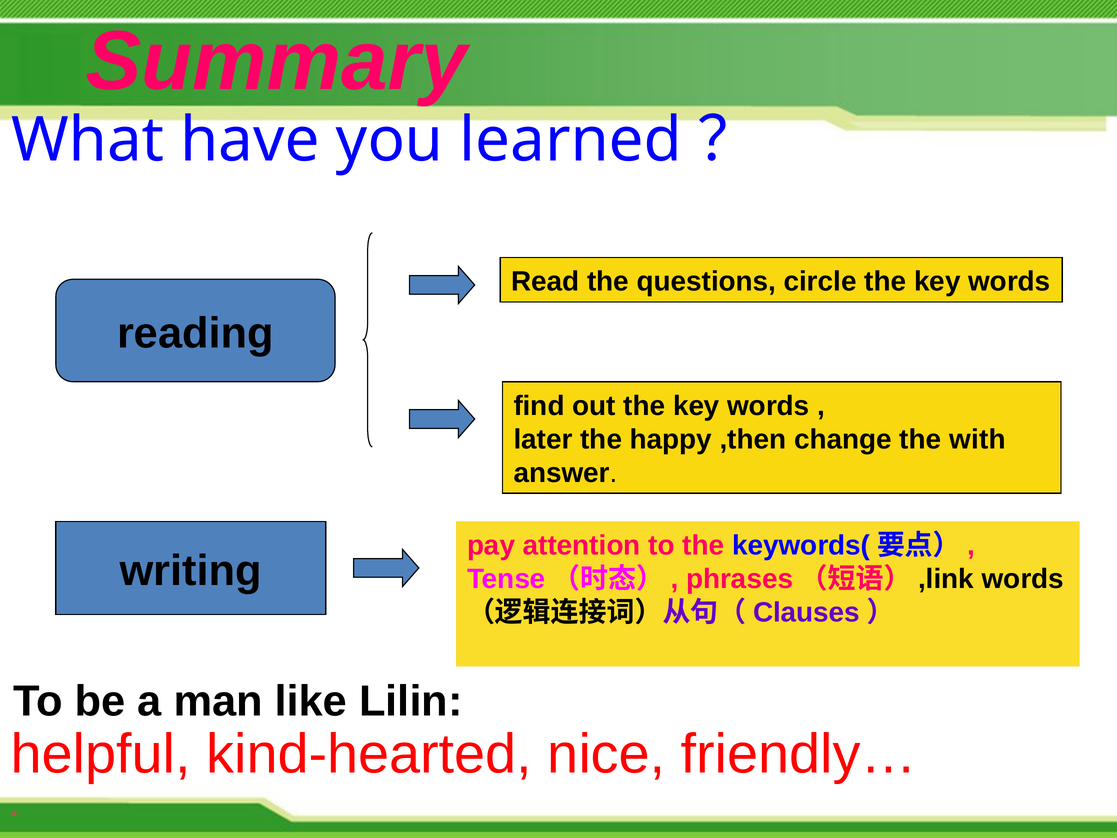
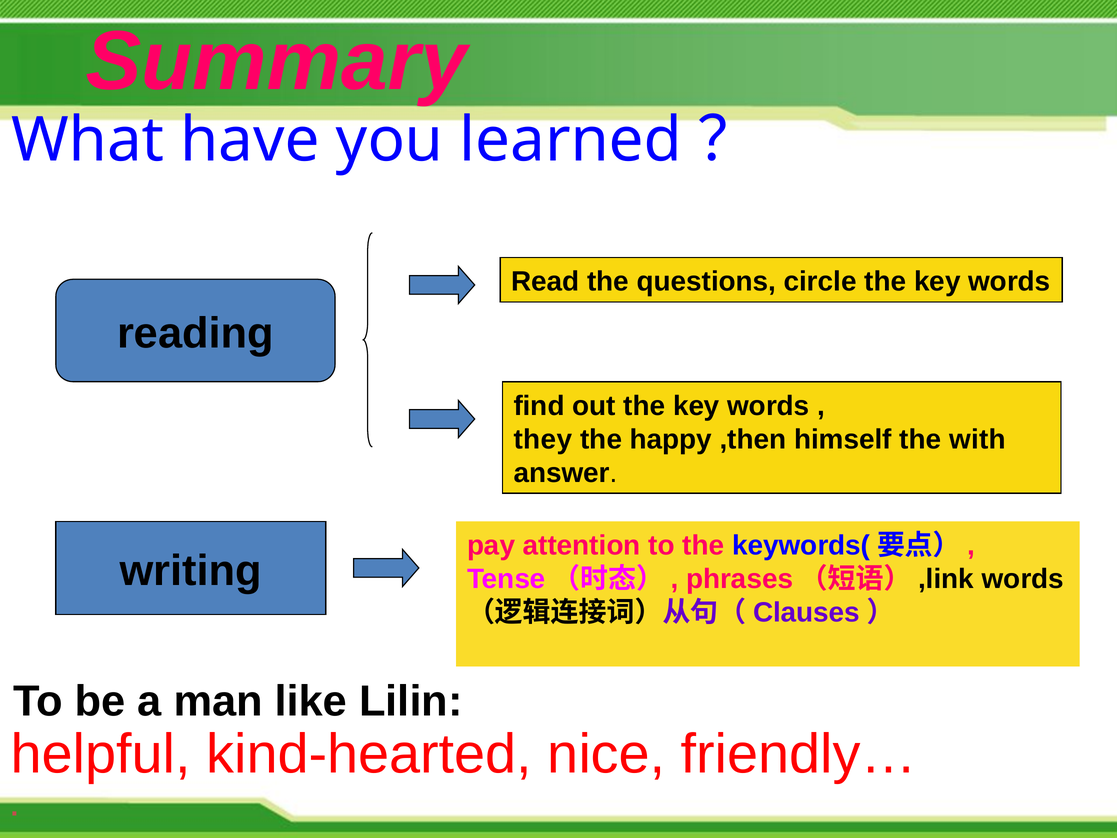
later: later -> they
change: change -> himself
